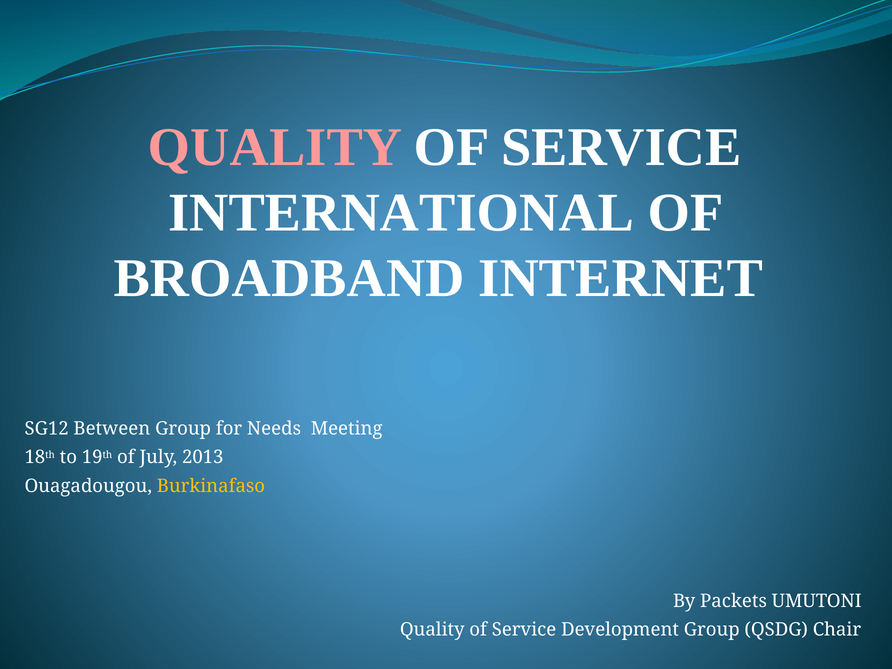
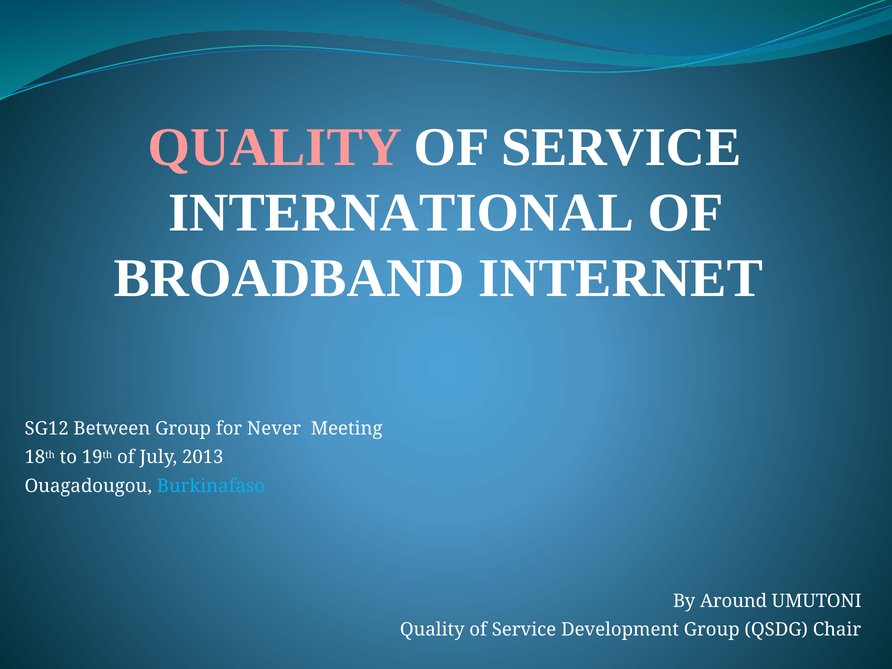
Needs: Needs -> Never
Burkinafaso colour: yellow -> light blue
Packets: Packets -> Around
